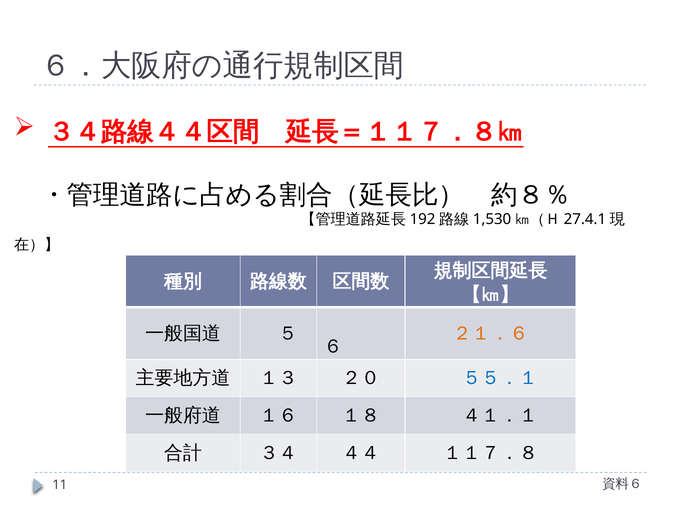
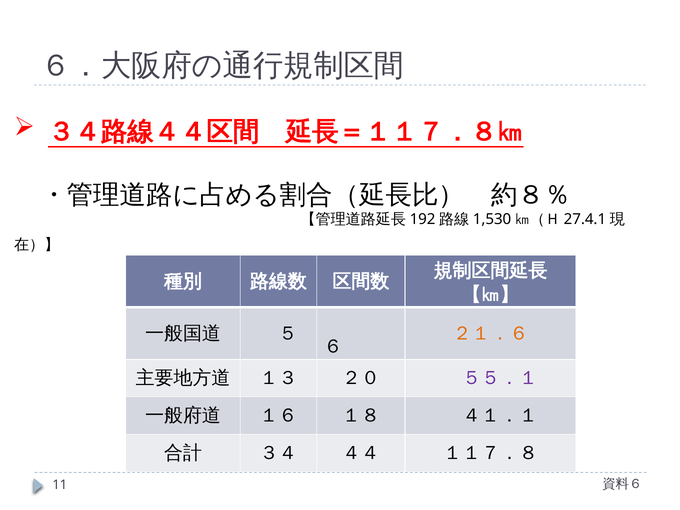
５５．１ colour: blue -> purple
